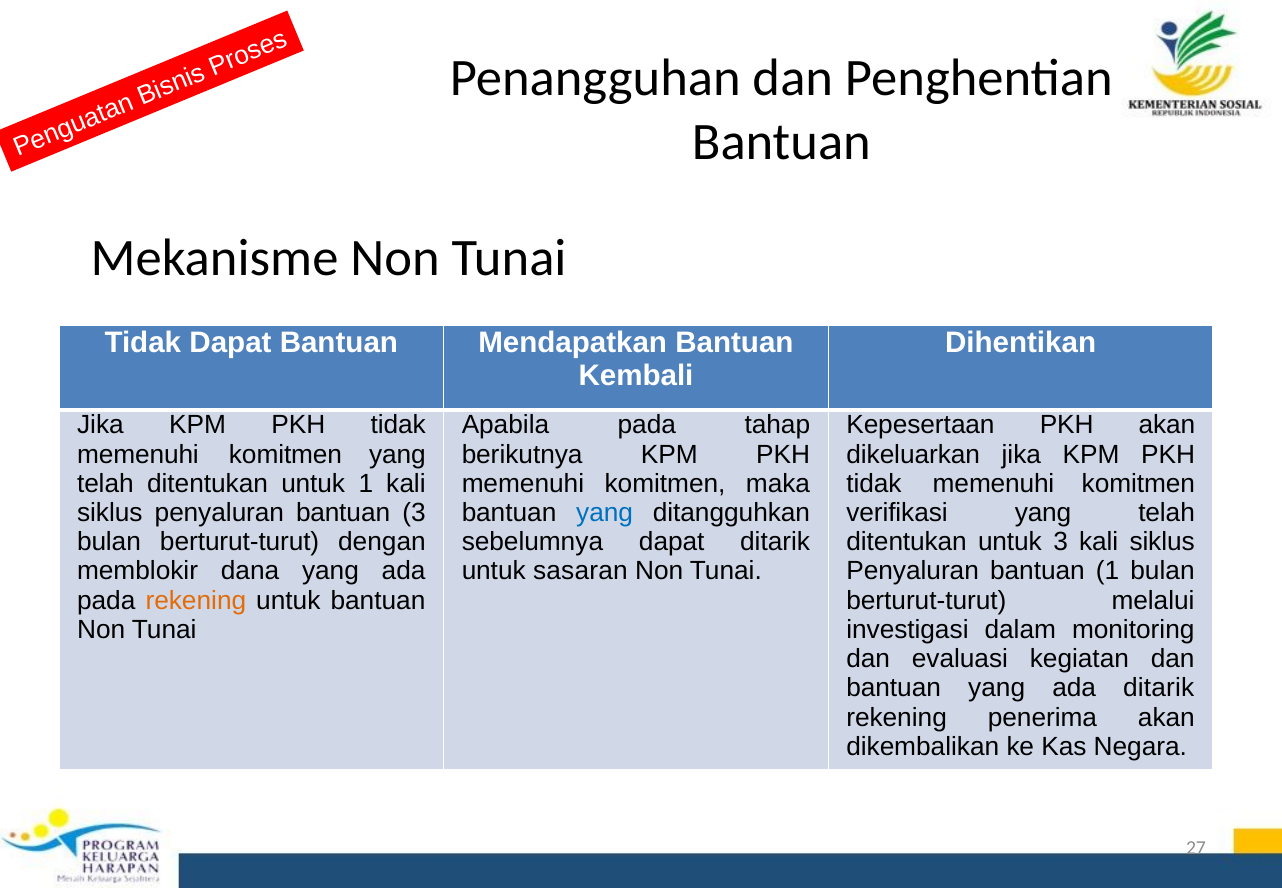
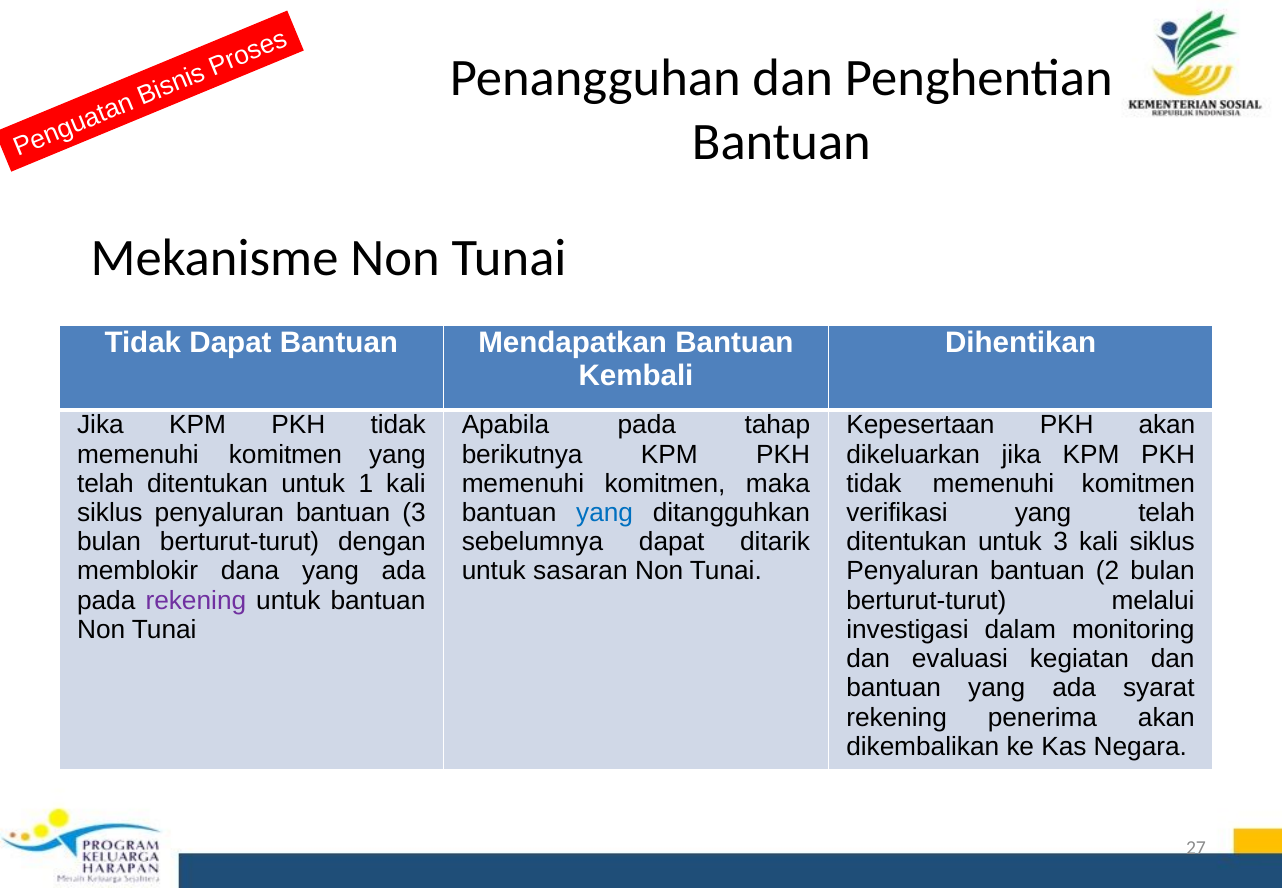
bantuan 1: 1 -> 2
rekening at (196, 600) colour: orange -> purple
ada ditarik: ditarik -> syarat
